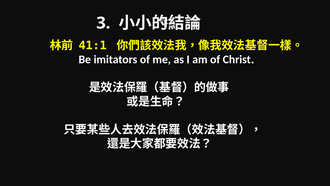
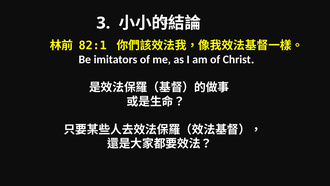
41:1: 41:1 -> 82:1
